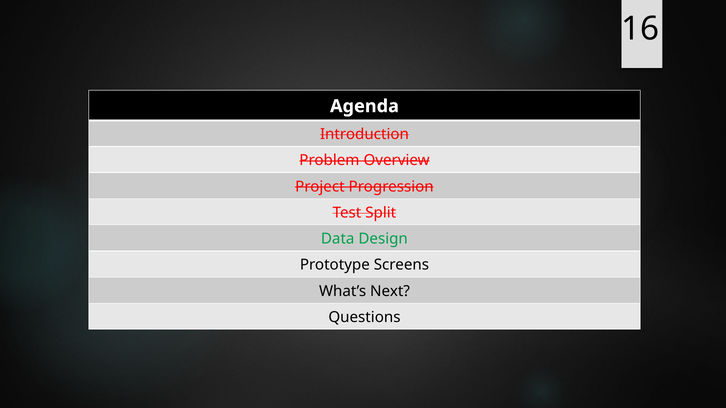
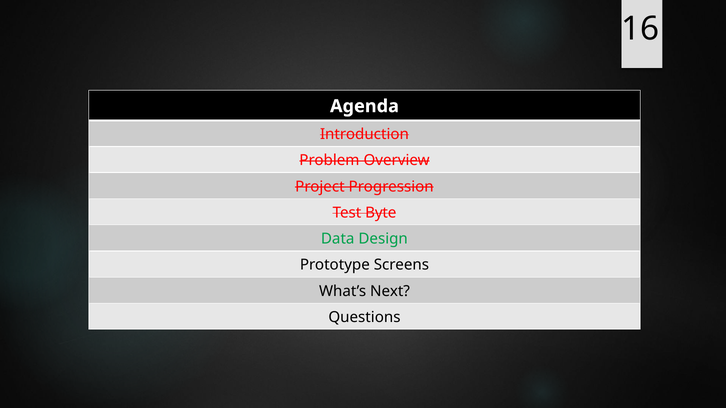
Split: Split -> Byte
